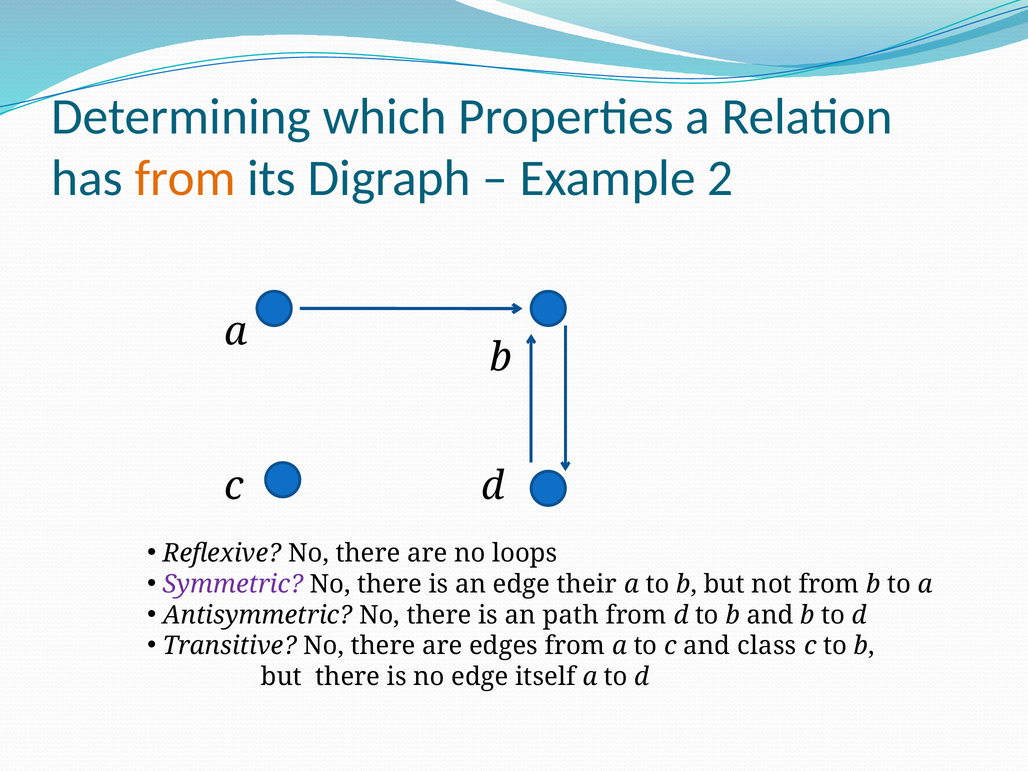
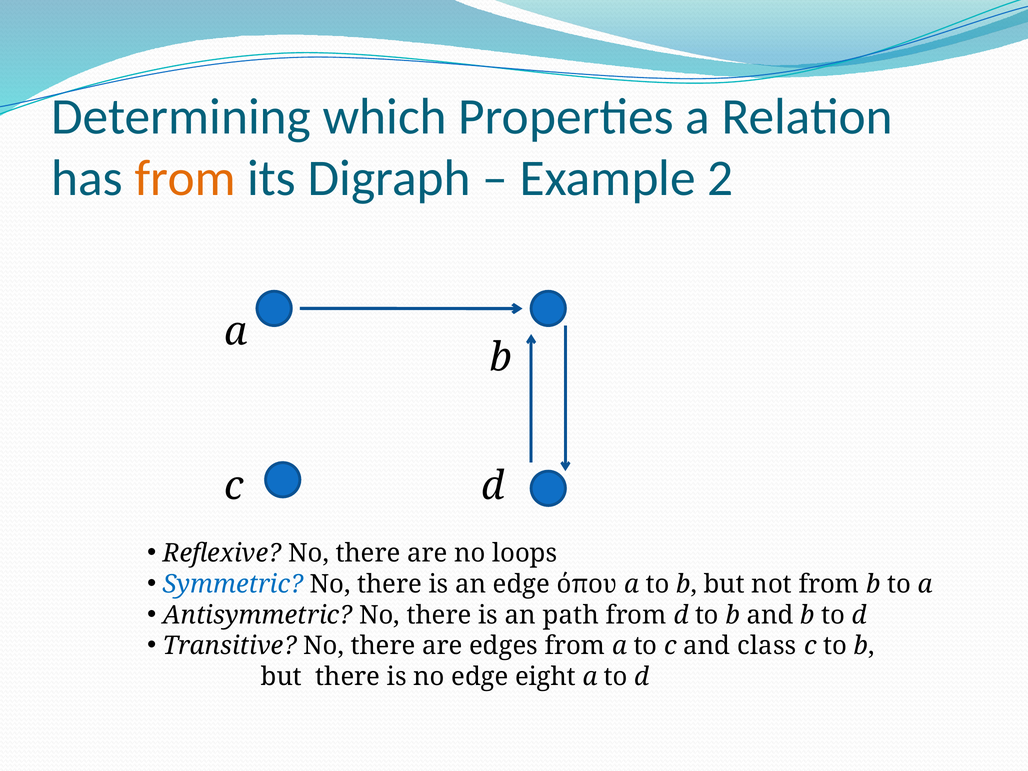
Symmetric colour: purple -> blue
their: their -> όπου
itself: itself -> eight
